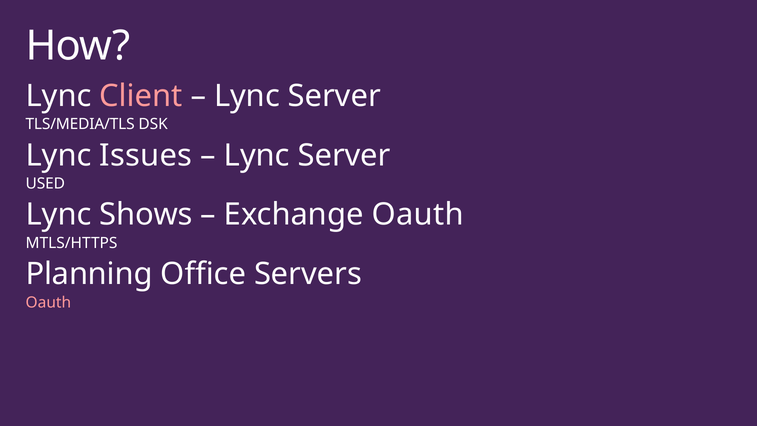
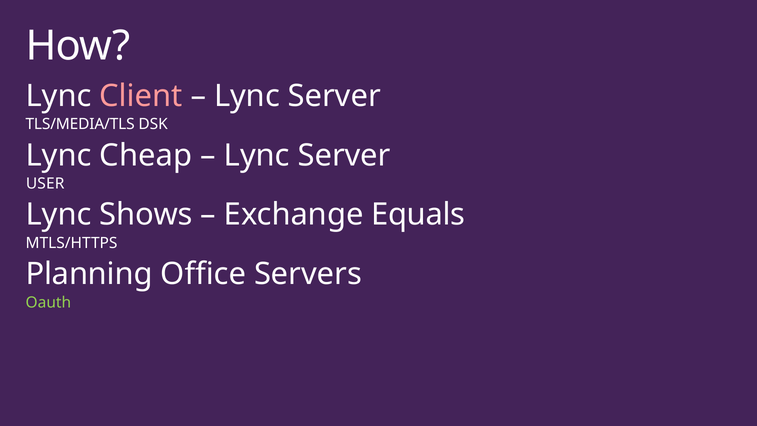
Issues: Issues -> Cheap
USED: USED -> USER
Exchange Oauth: Oauth -> Equals
Oauth at (48, 302) colour: pink -> light green
